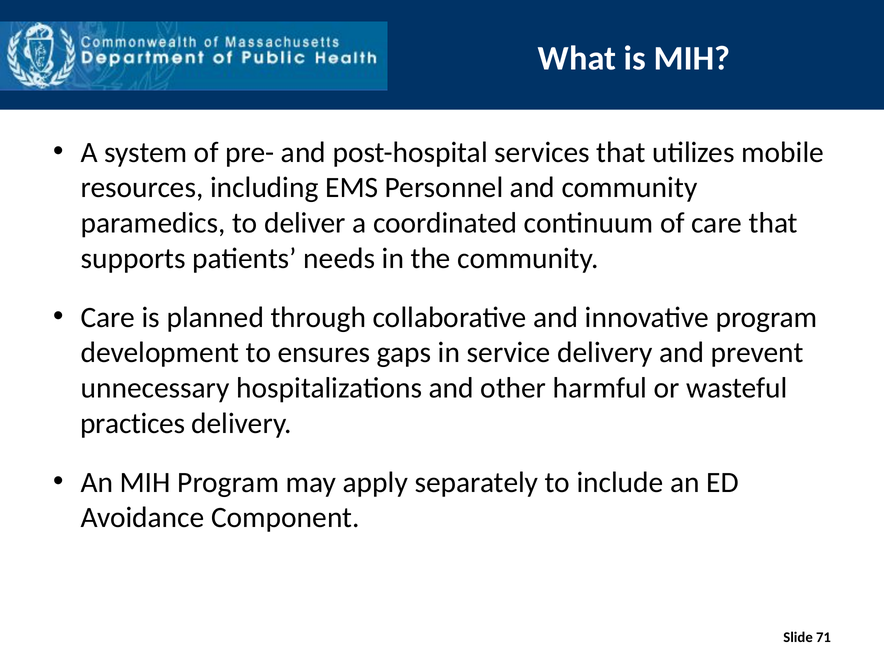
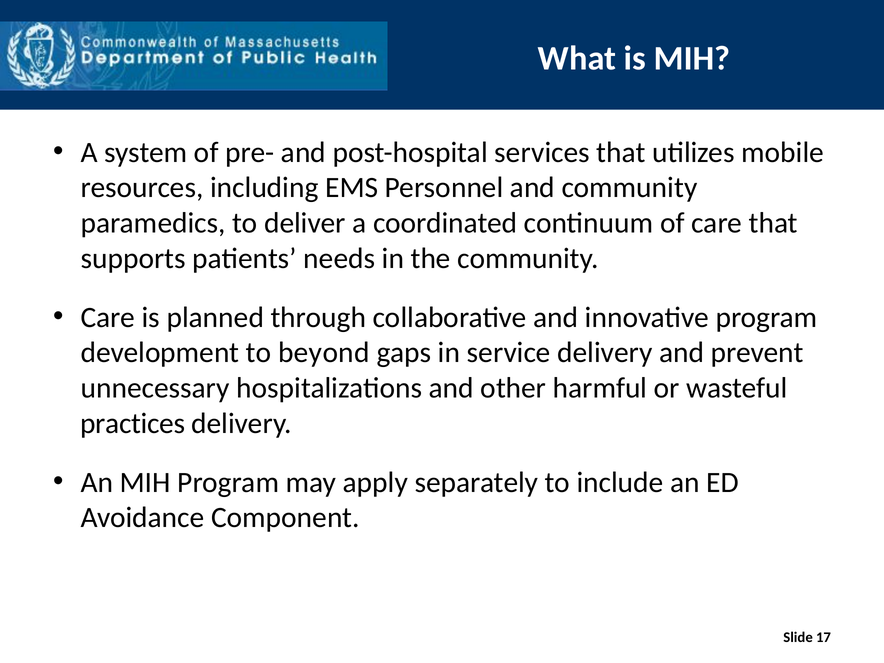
ensures: ensures -> beyond
71: 71 -> 17
